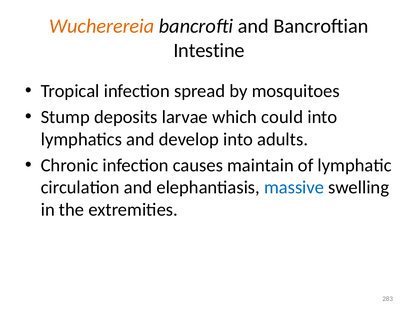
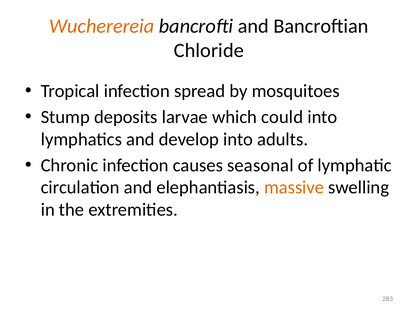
Intestine: Intestine -> Chloride
maintain: maintain -> seasonal
massive colour: blue -> orange
